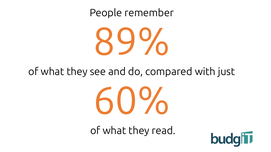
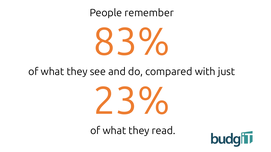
89%: 89% -> 83%
60%: 60% -> 23%
